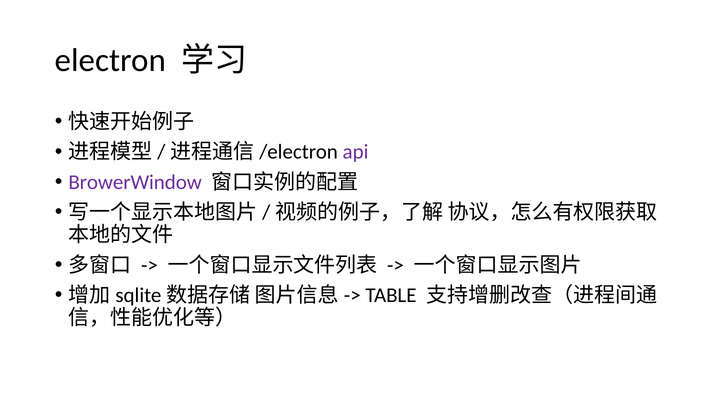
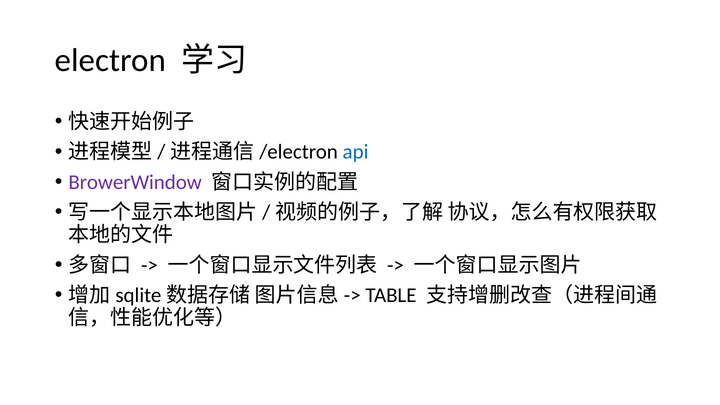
api colour: purple -> blue
